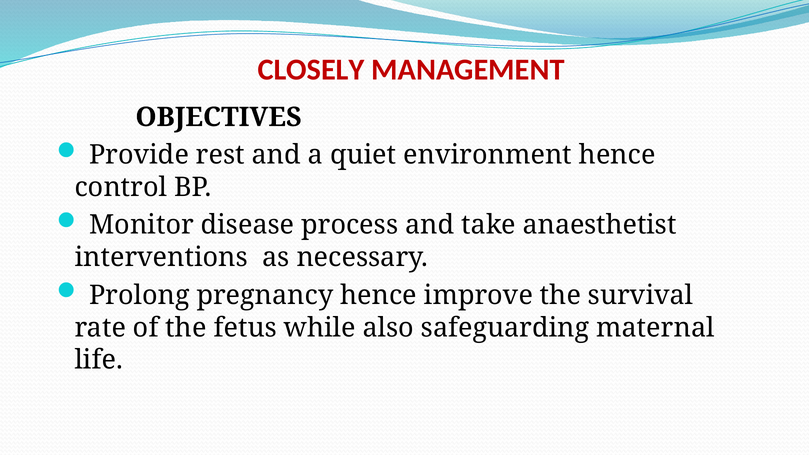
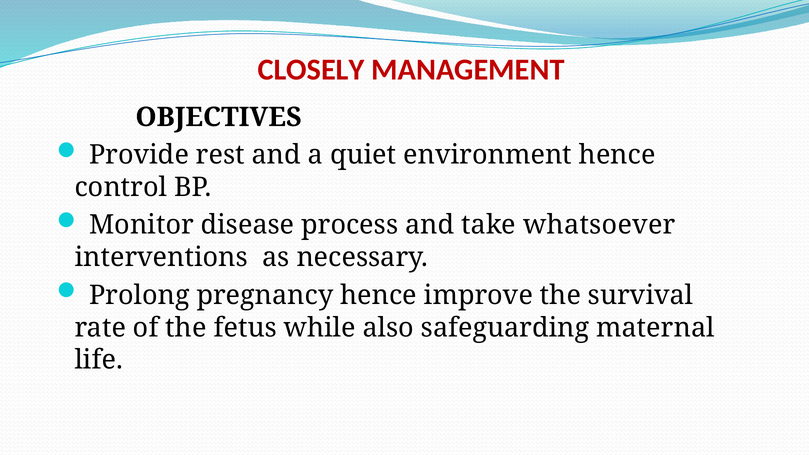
anaesthetist: anaesthetist -> whatsoever
